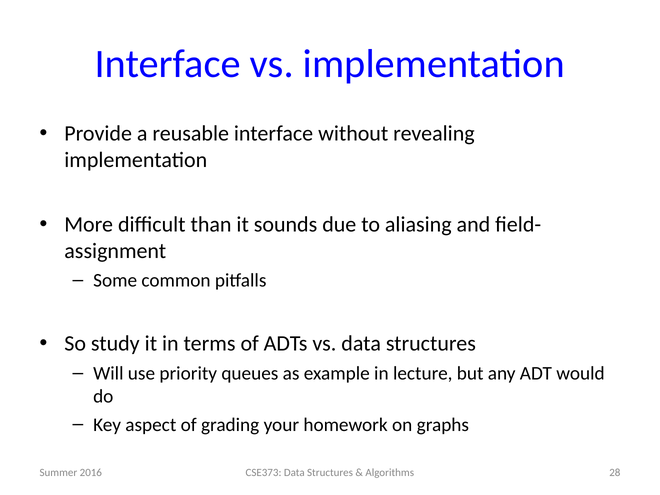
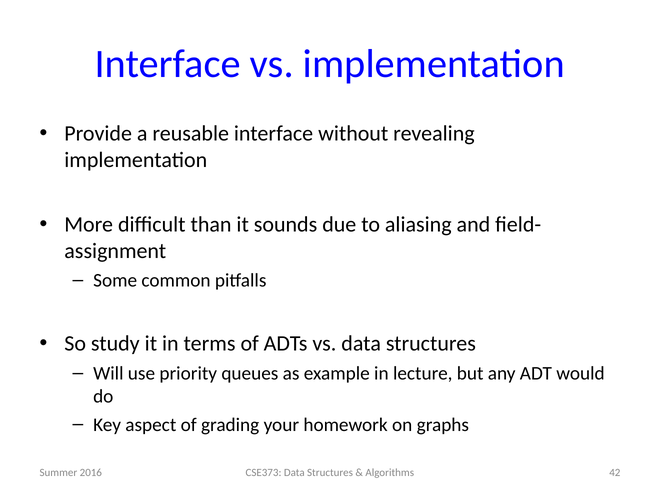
28: 28 -> 42
